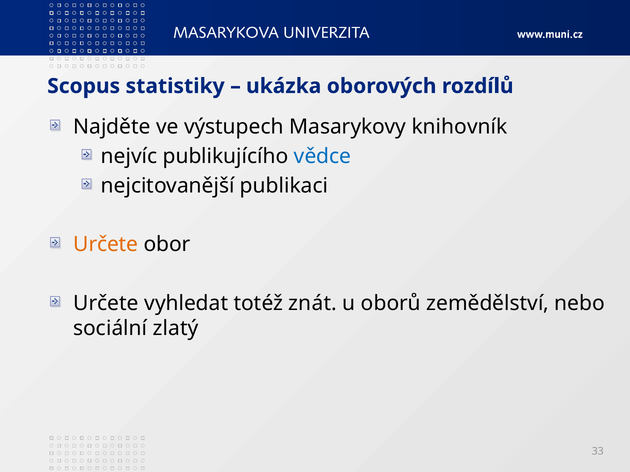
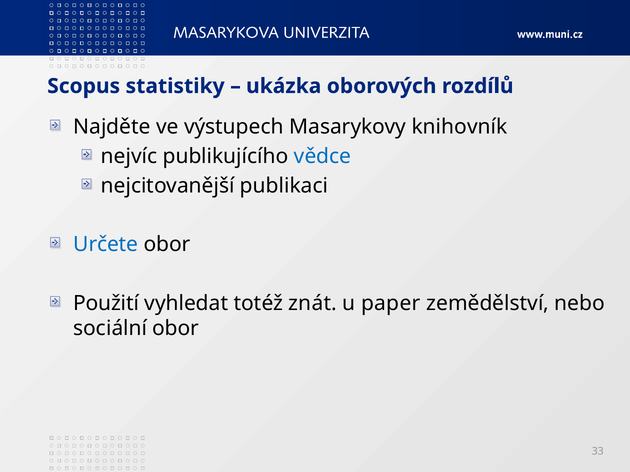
Určete at (106, 245) colour: orange -> blue
Určete at (106, 303): Určete -> Použití
oborů: oborů -> paper
sociální zlatý: zlatý -> obor
